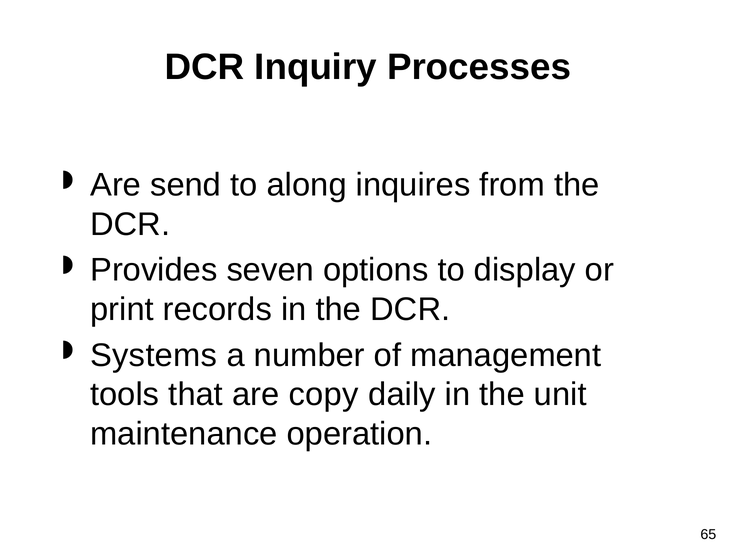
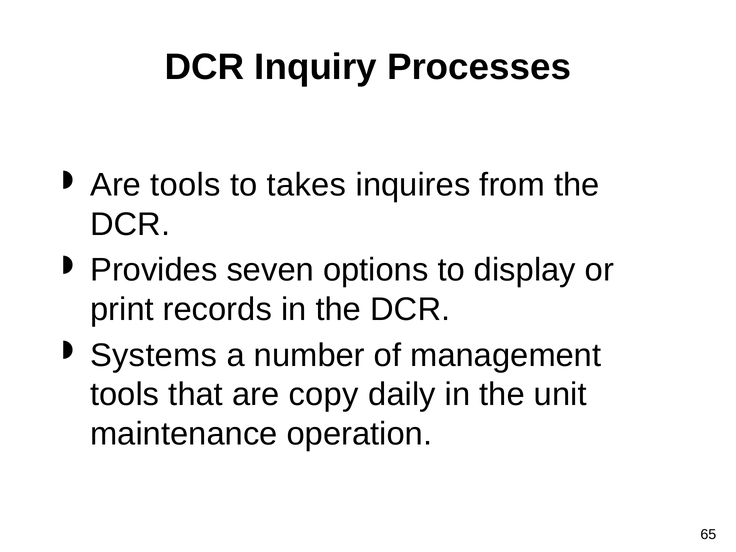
Are send: send -> tools
along: along -> takes
